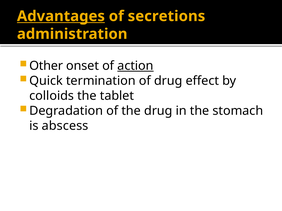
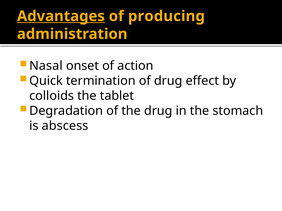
secretions: secretions -> producing
Other: Other -> Nasal
action underline: present -> none
